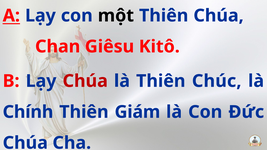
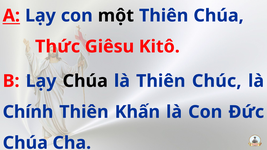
Chan: Chan -> Thức
Chúa at (85, 81) colour: red -> black
Giám: Giám -> Khấn
